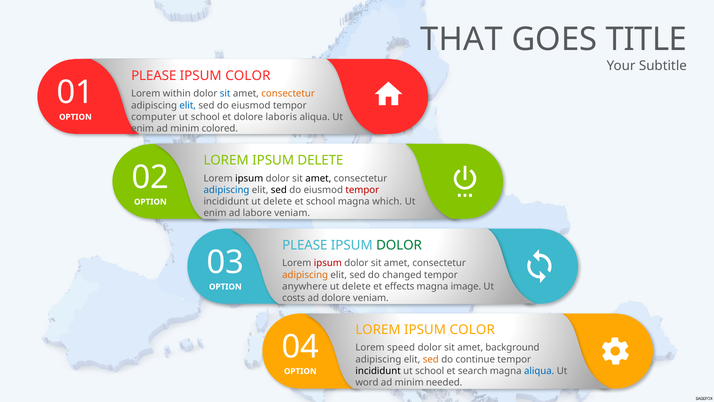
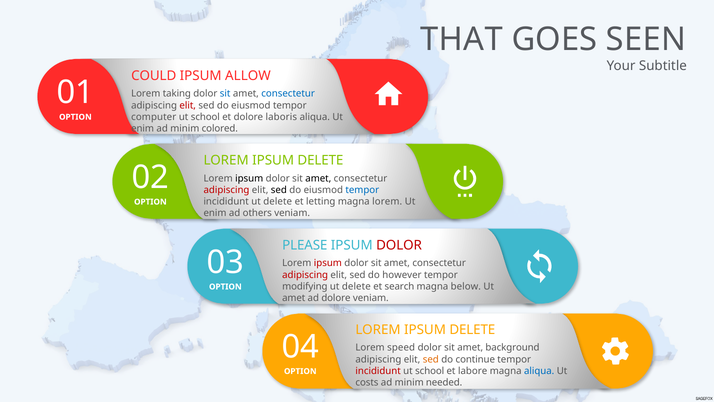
TITLE: TITLE -> SEEN
PLEASE at (154, 76): PLEASE -> COULD
COLOR at (248, 76): COLOR -> ALLOW
within: within -> taking
consectetur at (288, 94) colour: orange -> blue
elit at (188, 105) colour: blue -> red
adipiscing at (227, 190) colour: blue -> red
tempor at (362, 190) colour: red -> blue
et school: school -> letting
magna which: which -> lorem
labore: labore -> others
DOLOR at (399, 245) colour: green -> red
adipiscing at (305, 275) colour: orange -> red
changed: changed -> however
anywhere: anywhere -> modifying
effects: effects -> search
image: image -> below
costs at (294, 298): costs -> amet
COLOR at (472, 330): COLOR -> DELETE
incididunt at (378, 371) colour: black -> red
search: search -> labore
word: word -> costs
